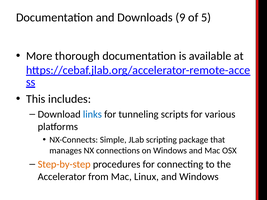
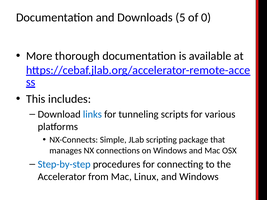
9: 9 -> 5
5: 5 -> 0
Step-by-step colour: orange -> blue
